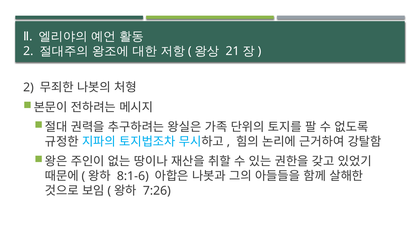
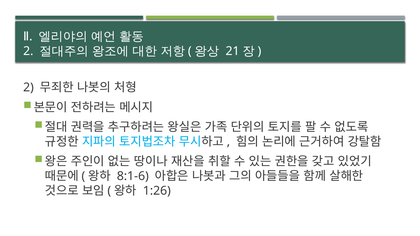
7:26: 7:26 -> 1:26
